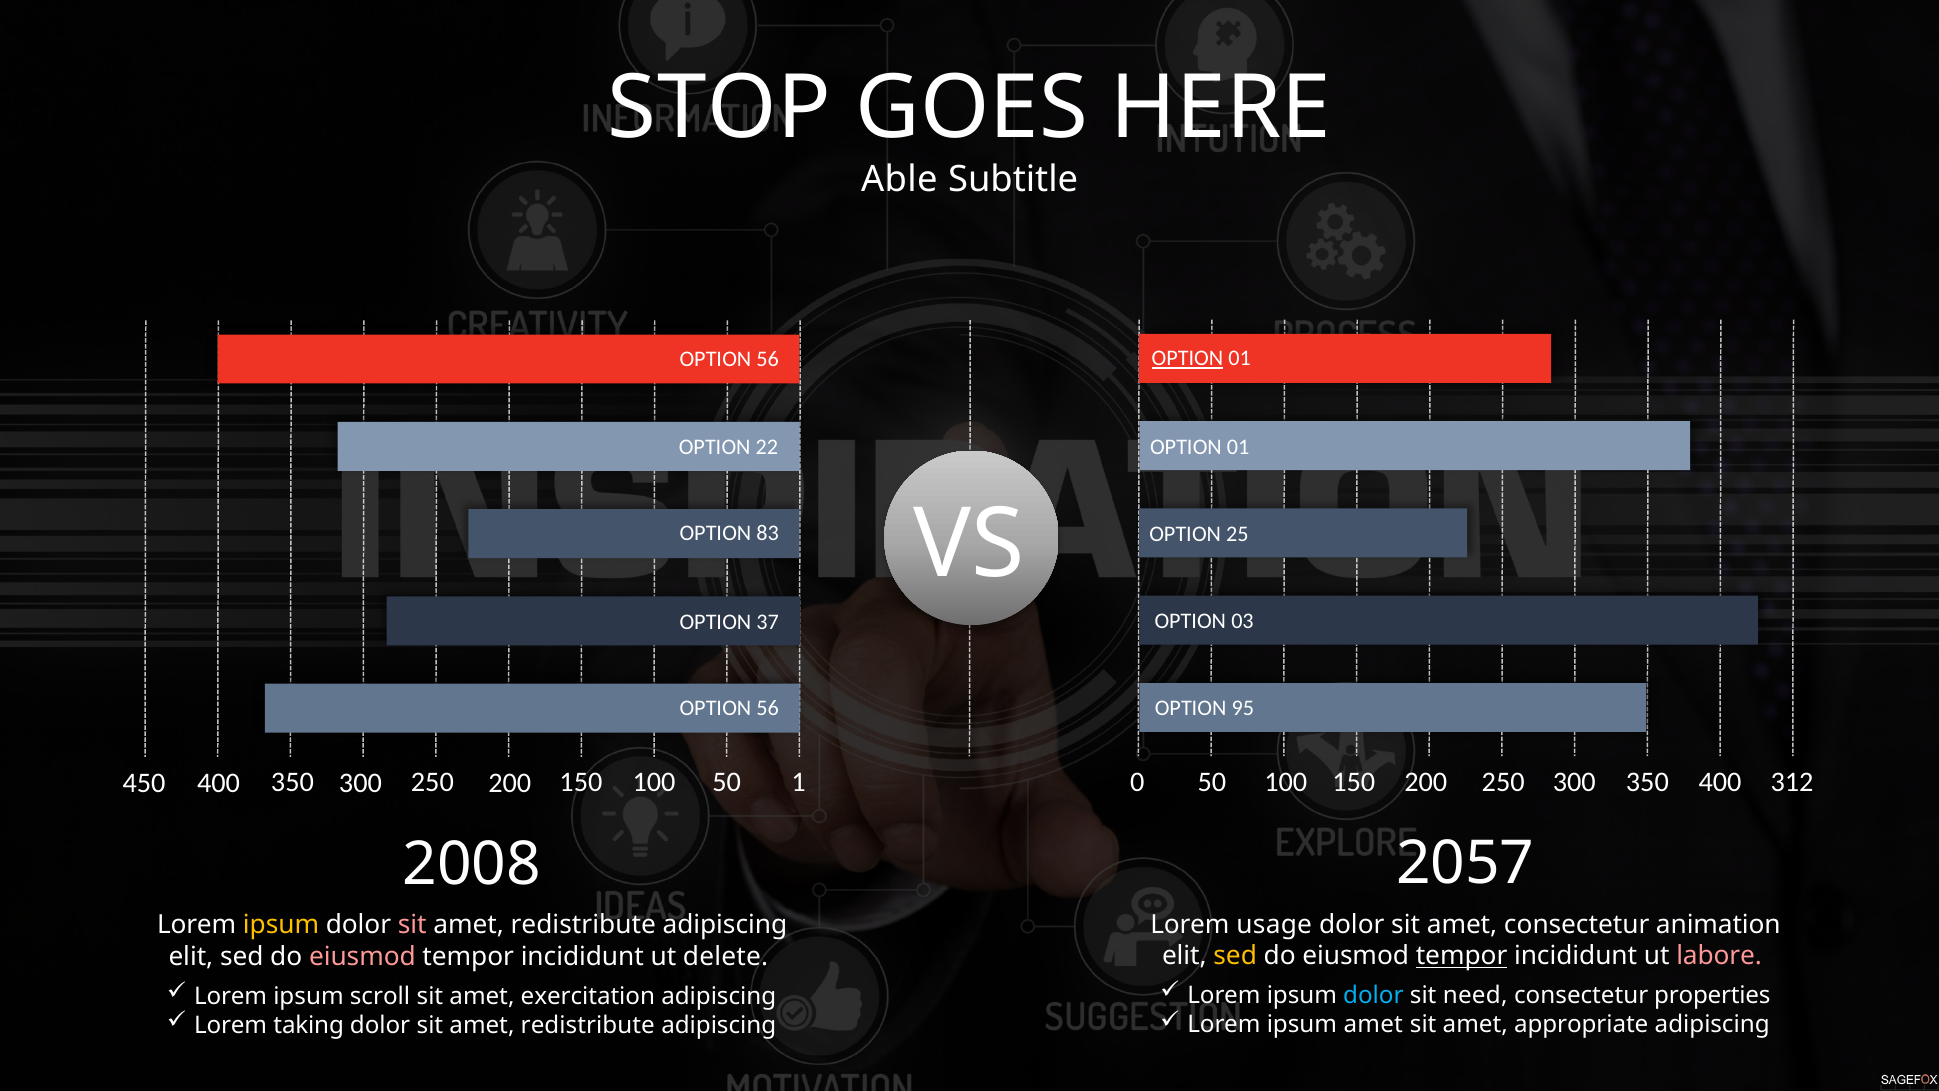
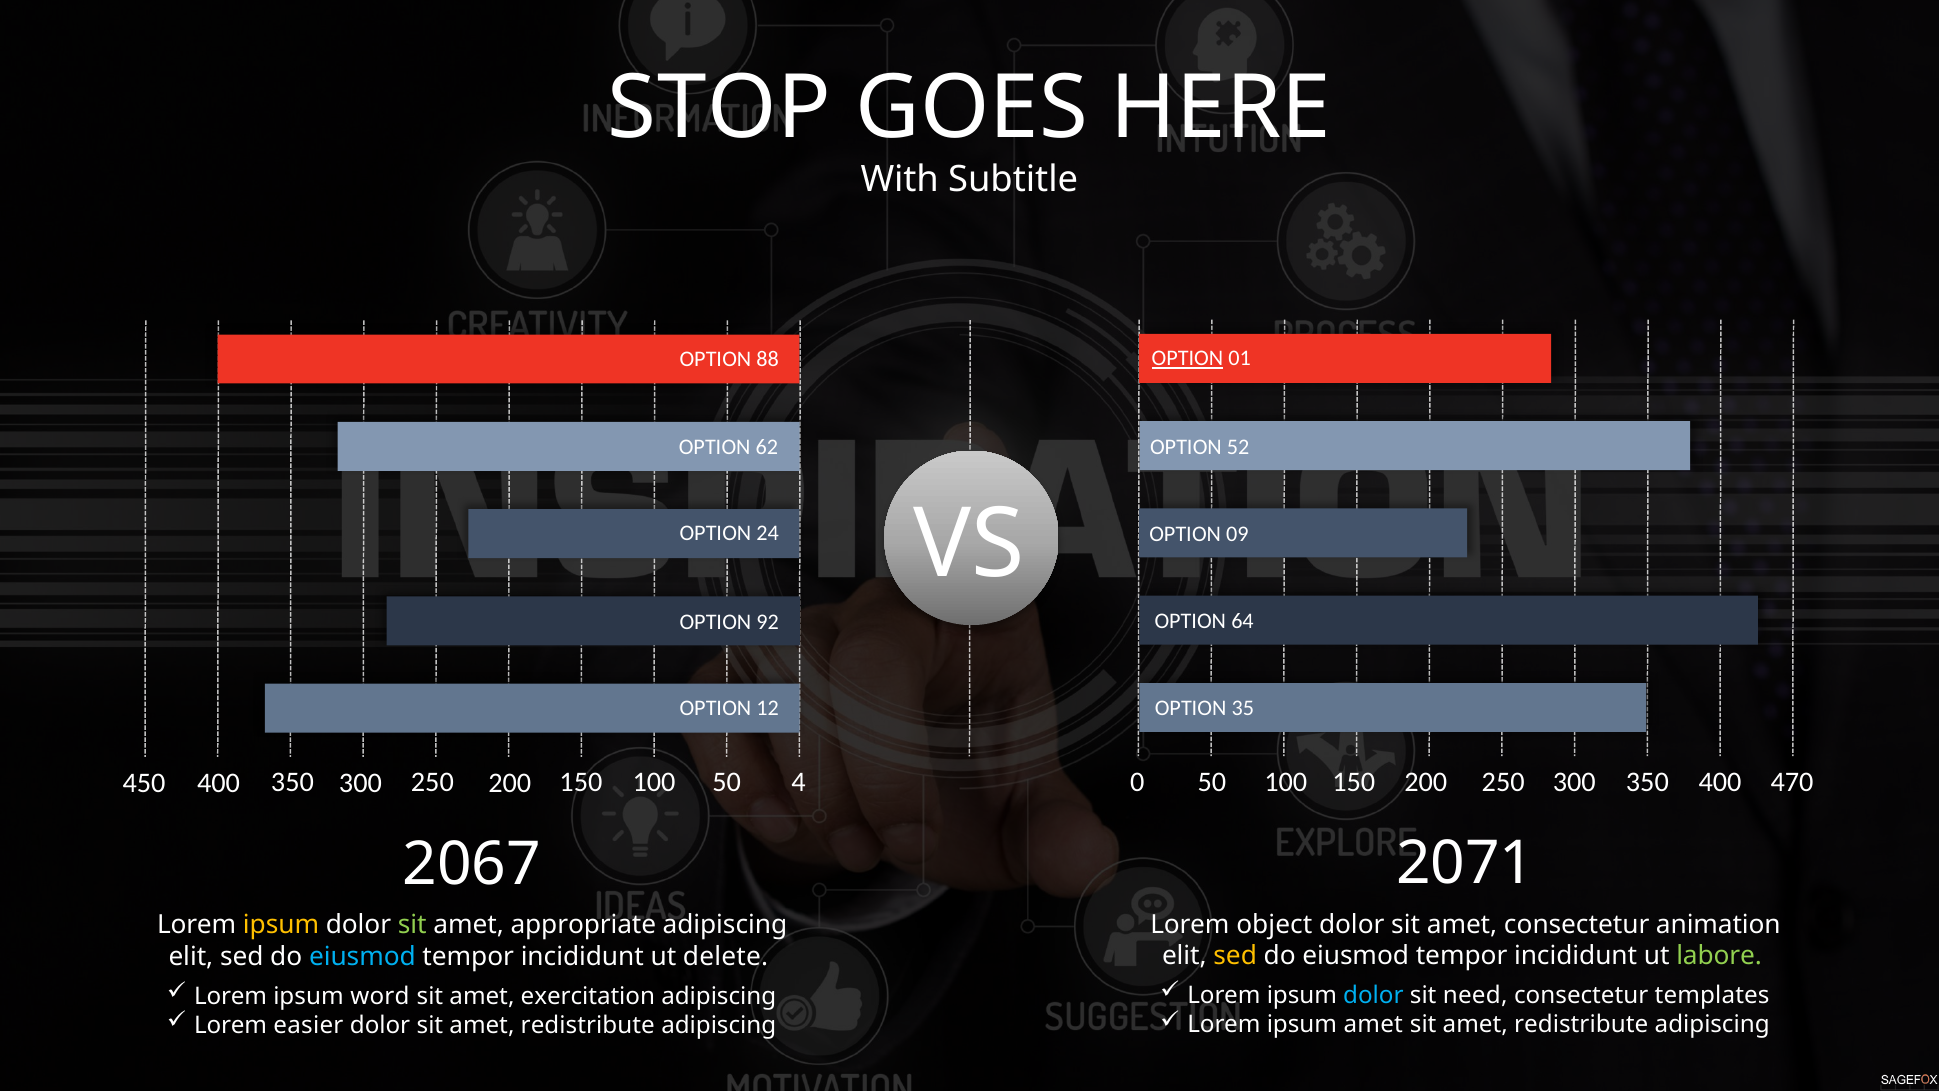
Able: Able -> With
56 at (768, 359): 56 -> 88
22: 22 -> 62
01 at (1238, 447): 01 -> 52
83: 83 -> 24
25: 25 -> 09
03: 03 -> 64
37: 37 -> 92
56 at (768, 708): 56 -> 12
95: 95 -> 35
312: 312 -> 470
1: 1 -> 4
2057: 2057 -> 2071
2008: 2008 -> 2067
usage: usage -> object
sit at (412, 925) colour: pink -> light green
redistribute at (583, 925): redistribute -> appropriate
tempor at (1462, 956) underline: present -> none
labore colour: pink -> light green
eiusmod at (362, 956) colour: pink -> light blue
properties: properties -> templates
scroll: scroll -> word
appropriate at (1581, 1025): appropriate -> redistribute
taking: taking -> easier
